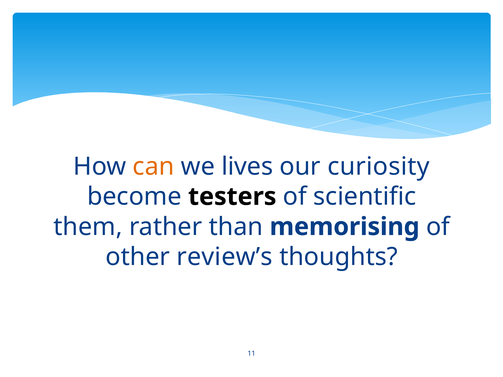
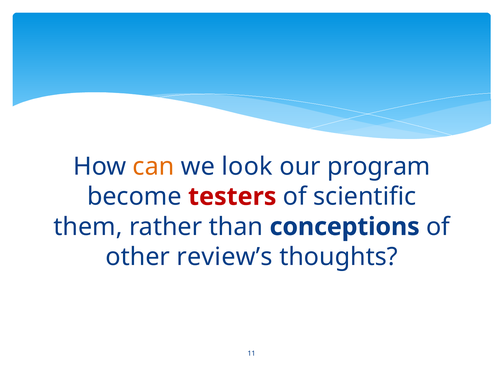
lives: lives -> look
curiosity: curiosity -> program
testers colour: black -> red
memorising: memorising -> conceptions
